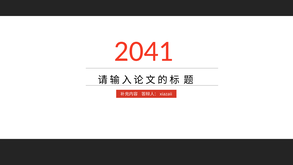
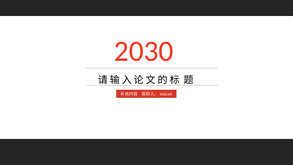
2041: 2041 -> 2030
